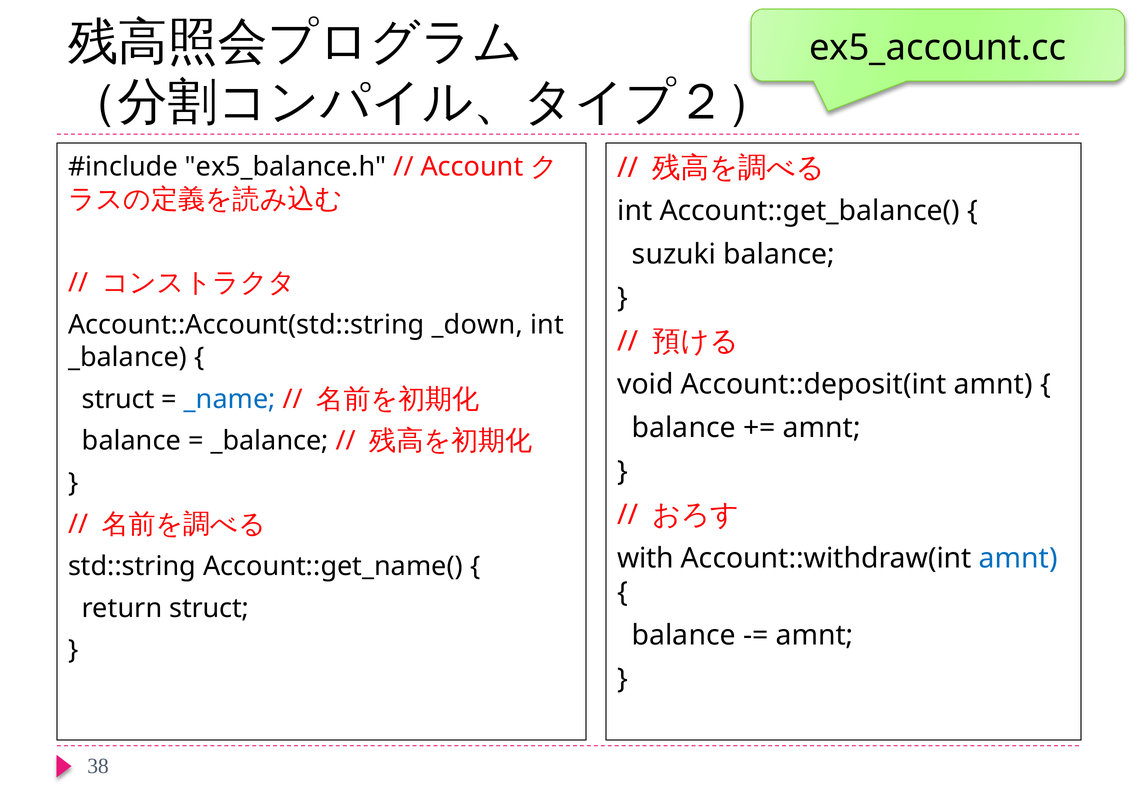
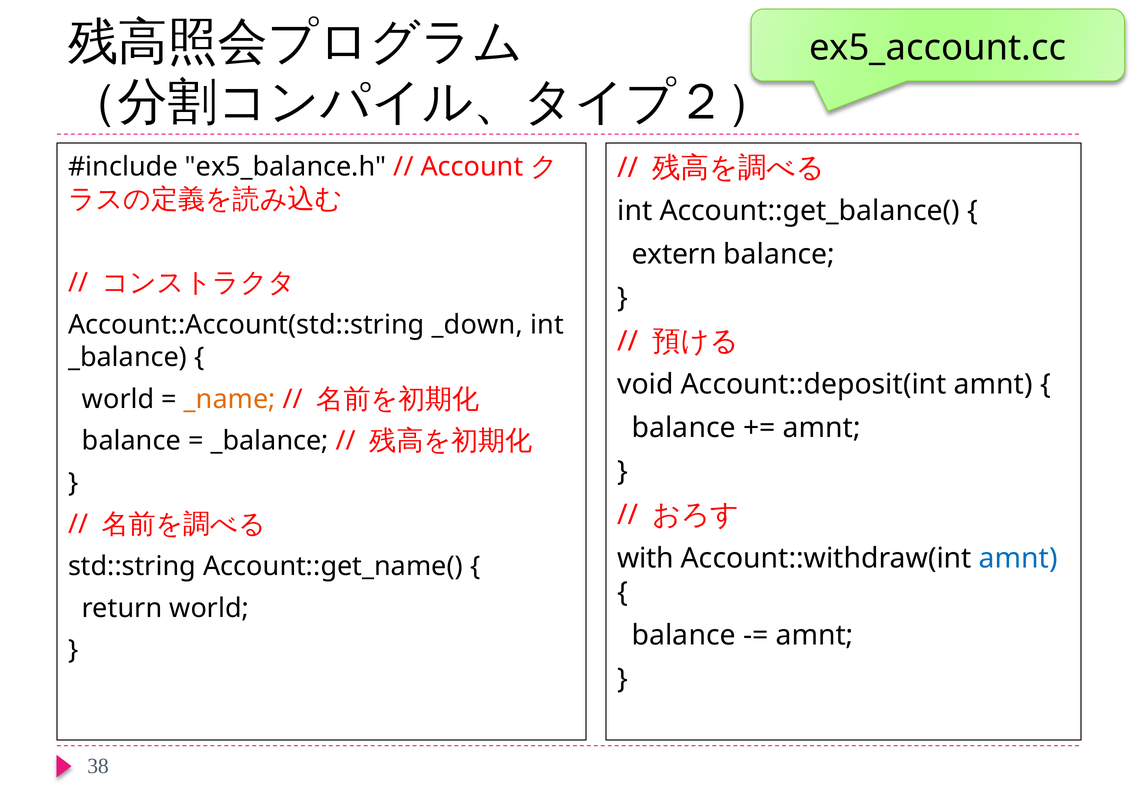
suzuki: suzuki -> extern
struct at (118, 399): struct -> world
_name colour: blue -> orange
return struct: struct -> world
